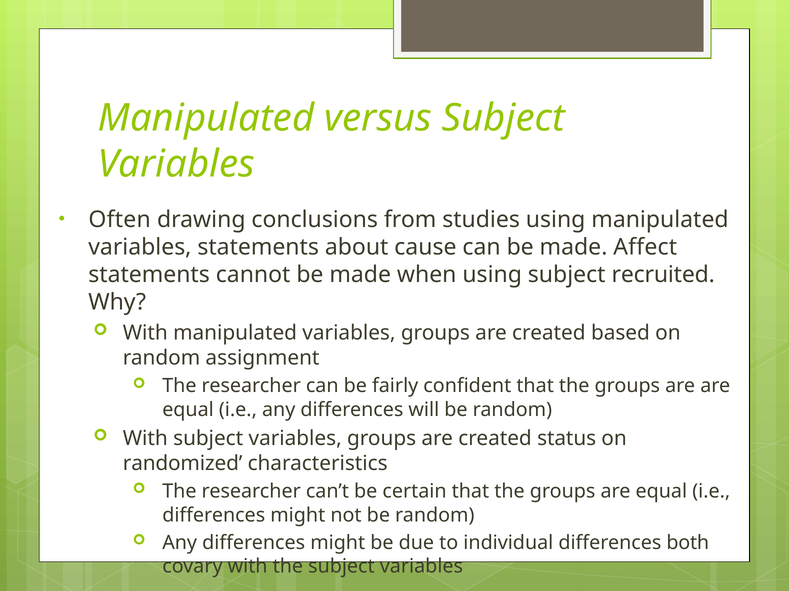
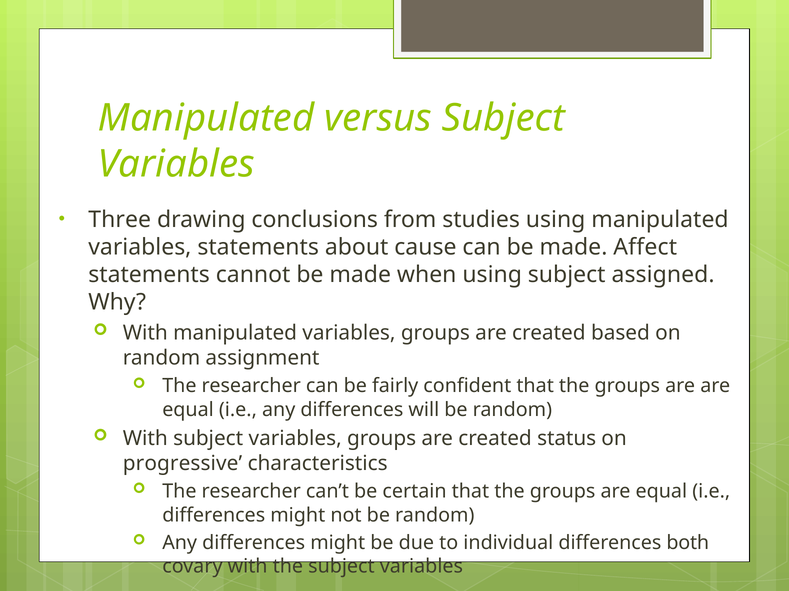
Often: Often -> Three
recruited: recruited -> assigned
randomized: randomized -> progressive
